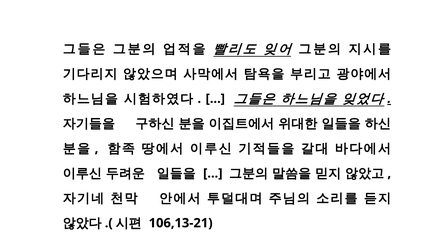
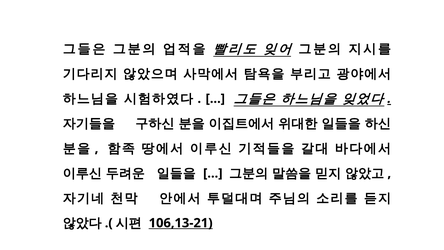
106,13-21 underline: none -> present
